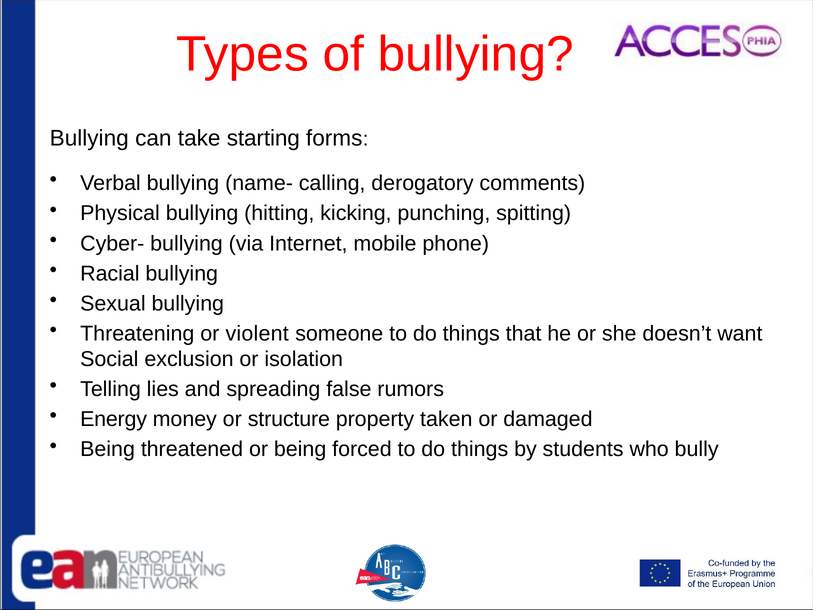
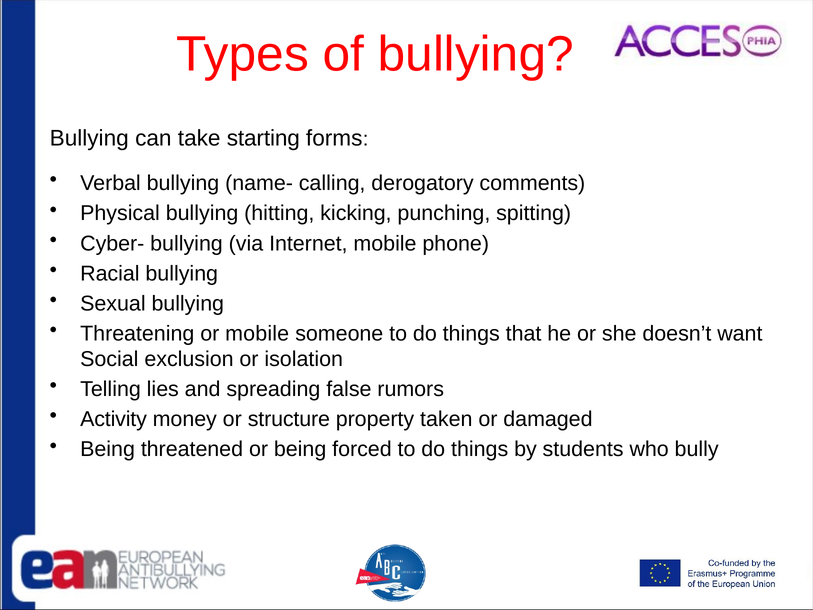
or violent: violent -> mobile
Energy: Energy -> Activity
